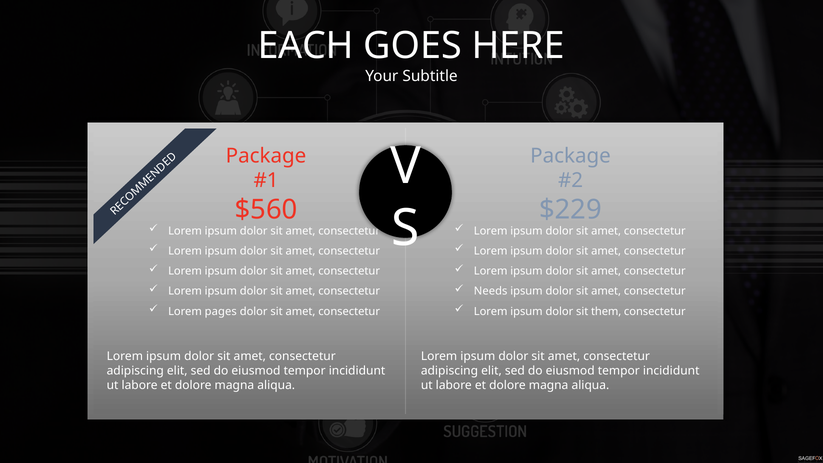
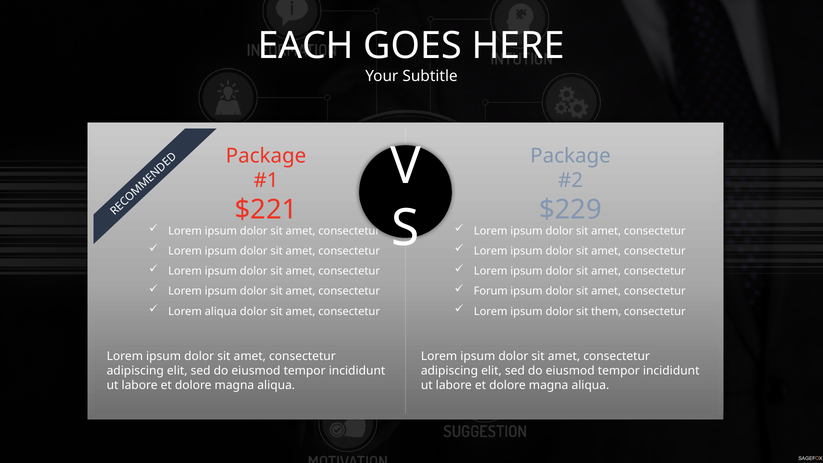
$560: $560 -> $221
Needs: Needs -> Forum
Lorem pages: pages -> aliqua
